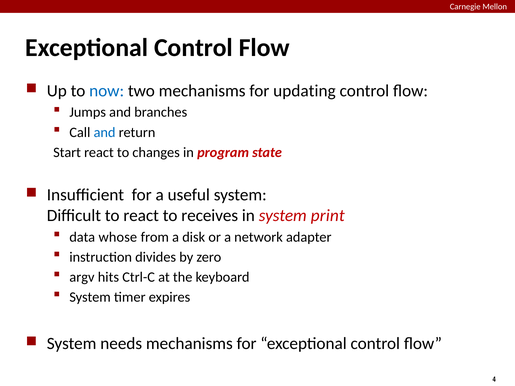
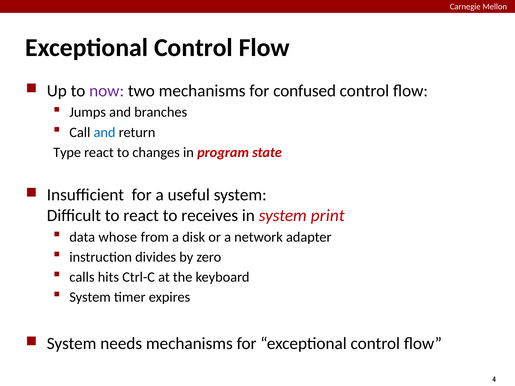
now colour: blue -> purple
updating: updating -> confused
Start: Start -> Type
argv: argv -> calls
